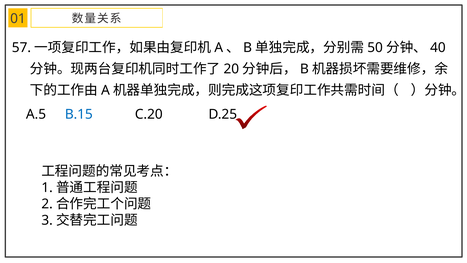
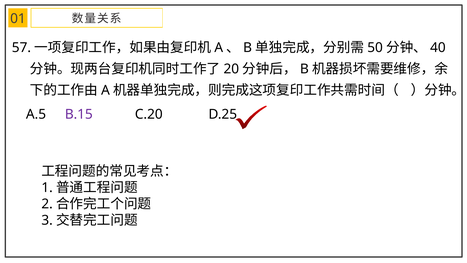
B.15 colour: blue -> purple
